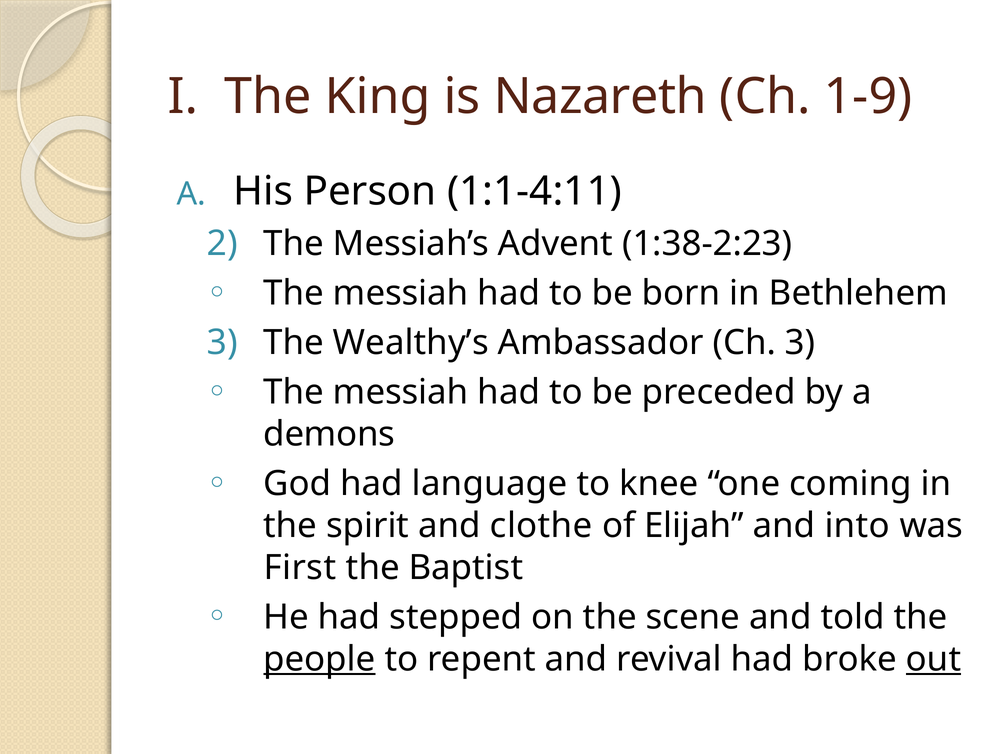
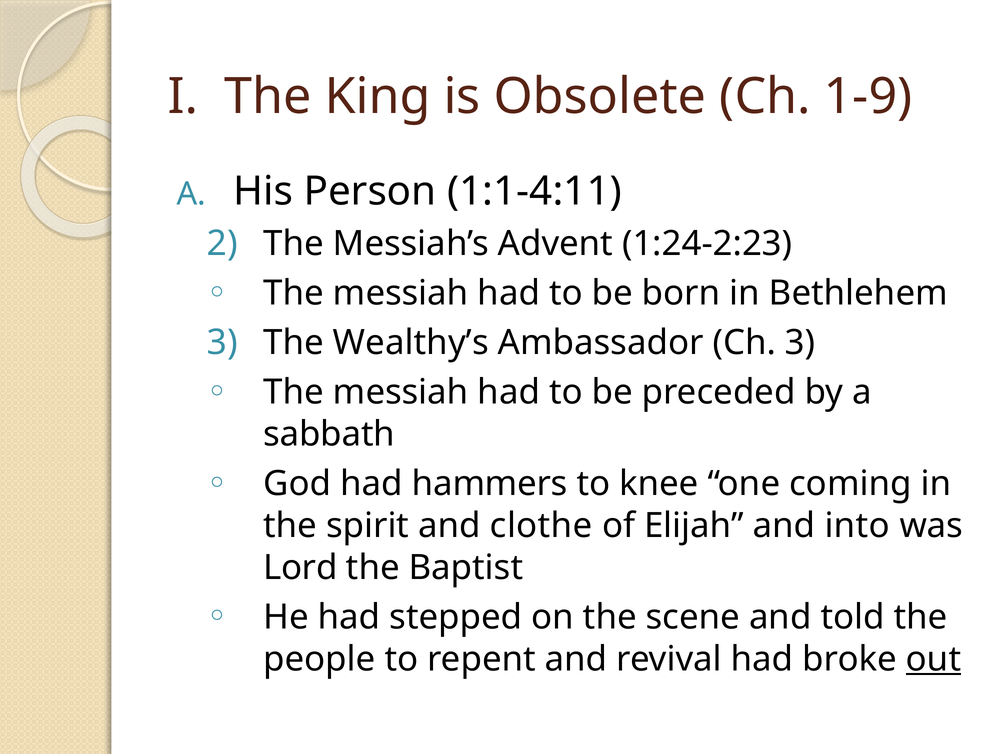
Nazareth: Nazareth -> Obsolete
1:38-2:23: 1:38-2:23 -> 1:24-2:23
demons: demons -> sabbath
language: language -> hammers
First: First -> Lord
people underline: present -> none
